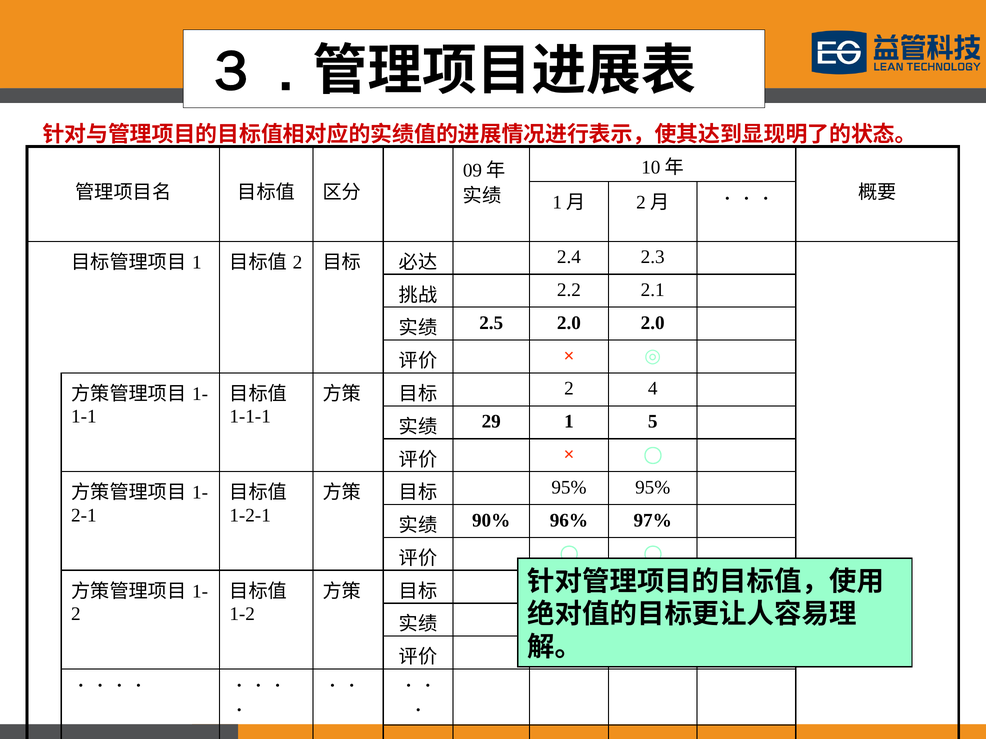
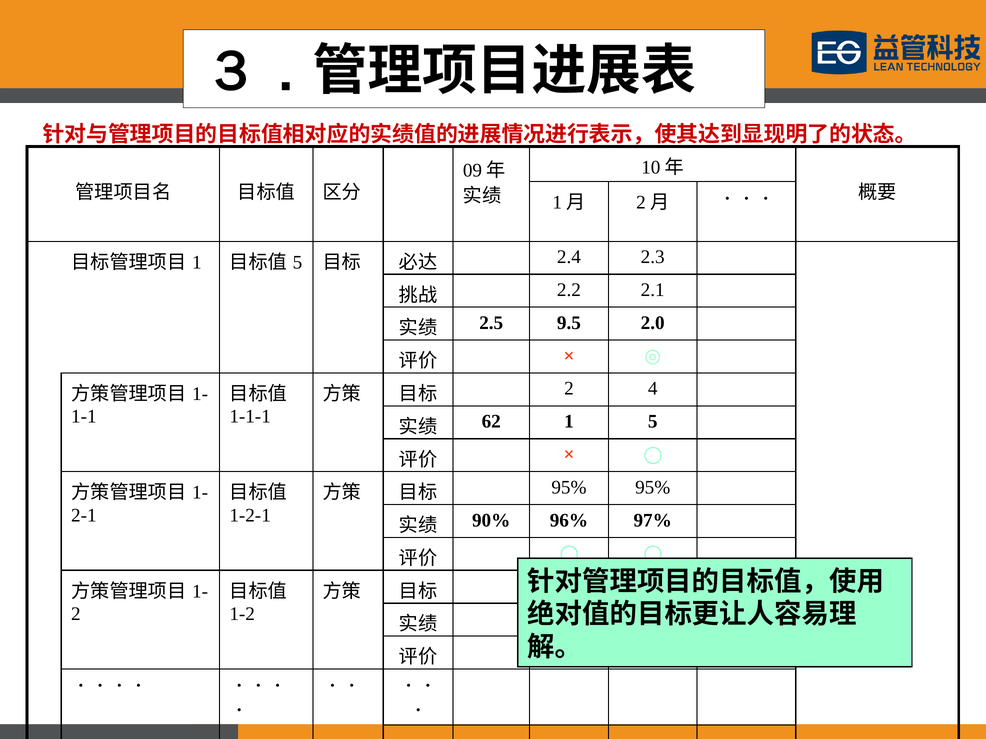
2 at (297, 262): 2 -> 5
2.5 2.0: 2.0 -> 9.5
29: 29 -> 62
